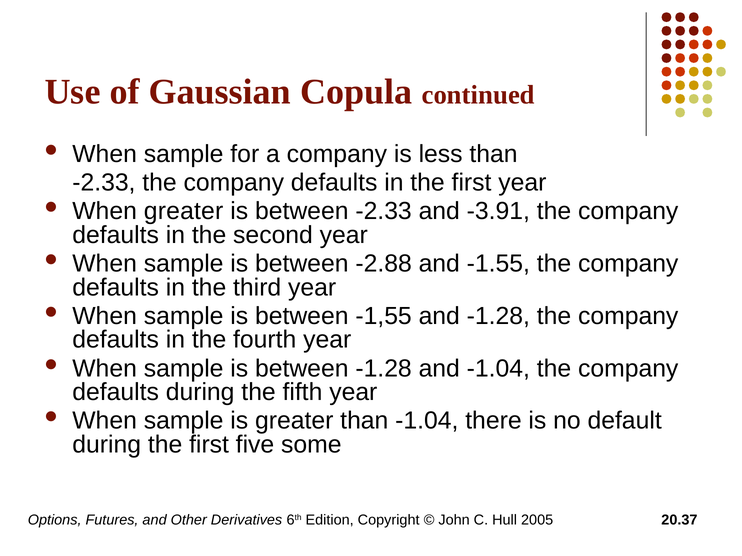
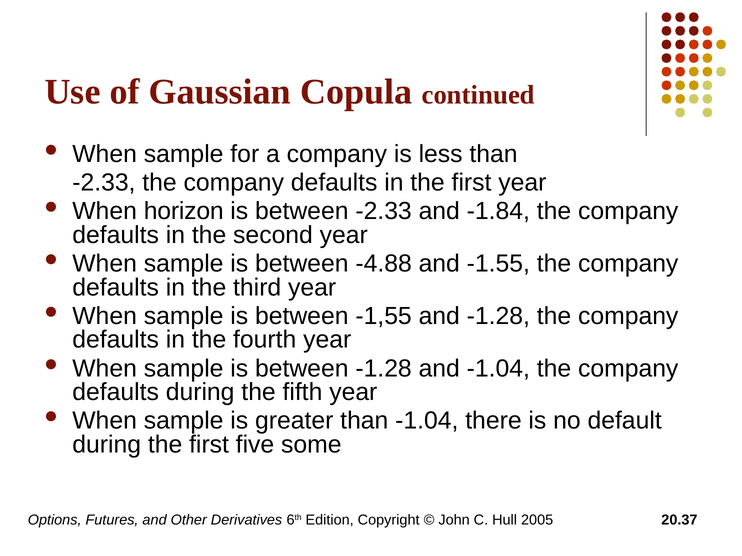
When greater: greater -> horizon
-3.91: -3.91 -> -1.84
-2.88: -2.88 -> -4.88
